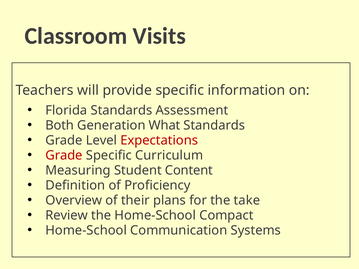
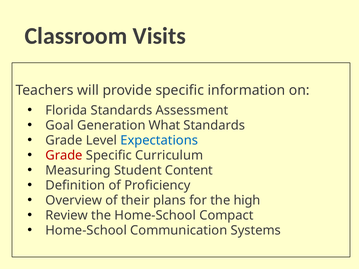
Both: Both -> Goal
Expectations colour: red -> blue
take: take -> high
